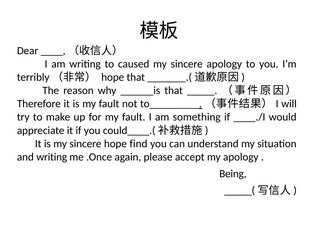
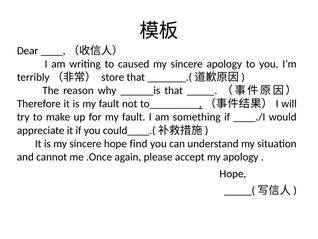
hope at (113, 77): hope -> store
and writing: writing -> cannot
Being at (233, 173): Being -> Hope
